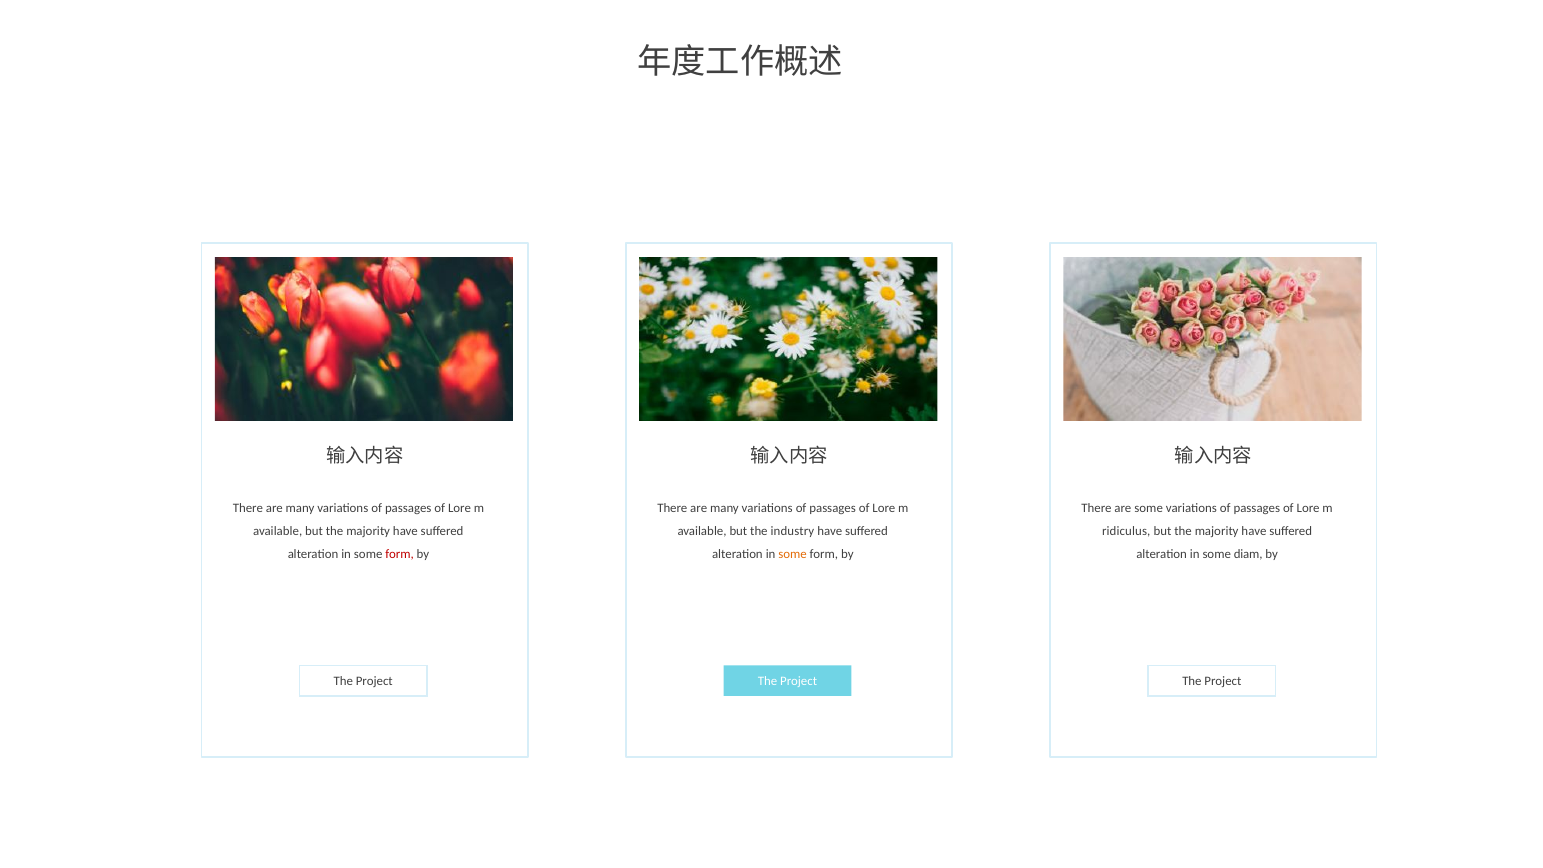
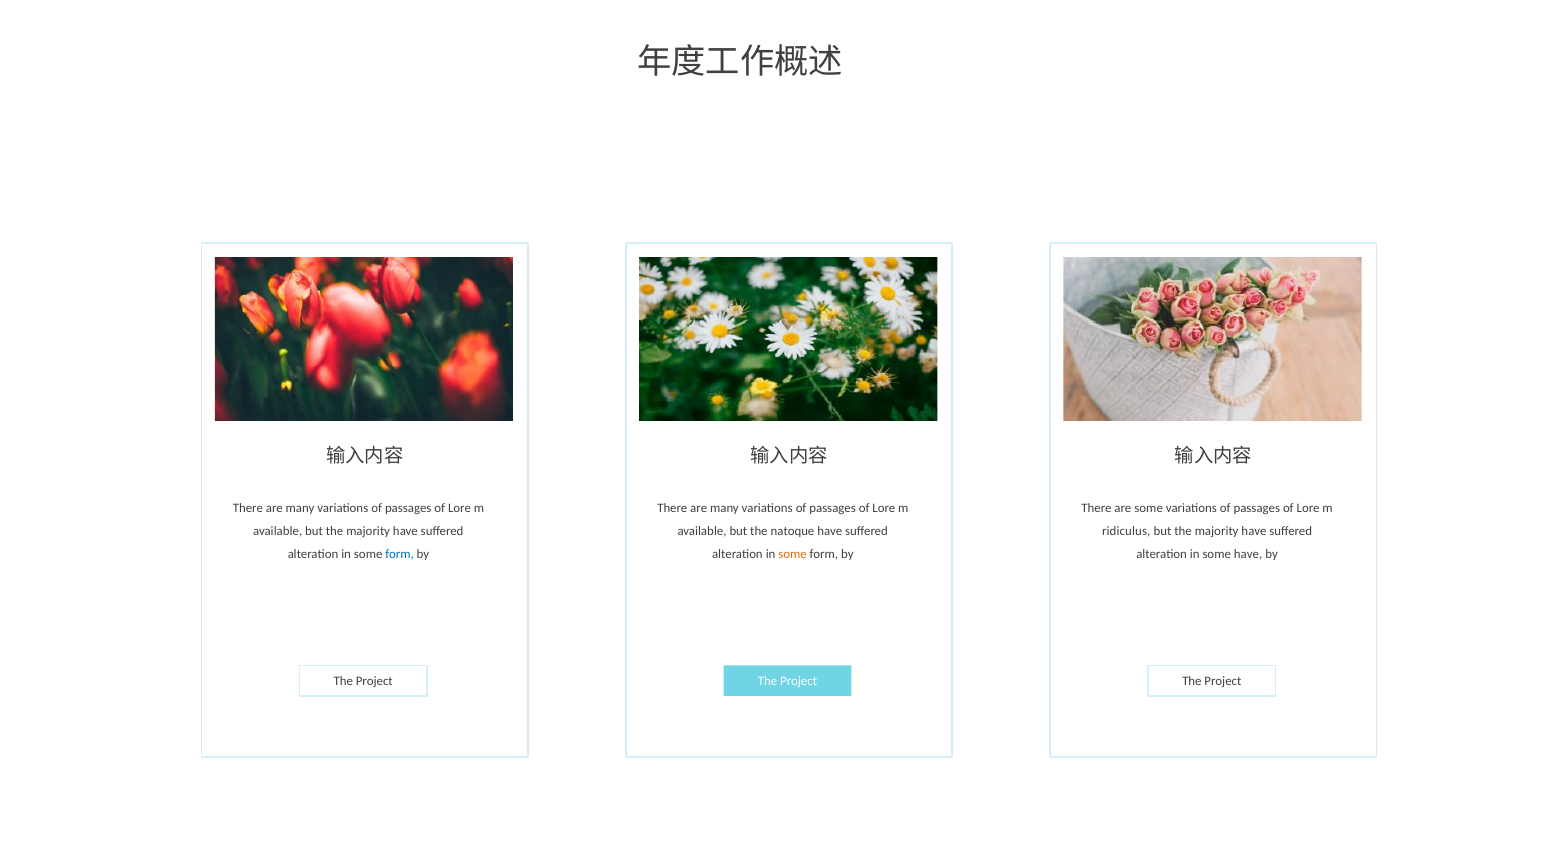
industry: industry -> natoque
form at (400, 555) colour: red -> blue
some diam: diam -> have
